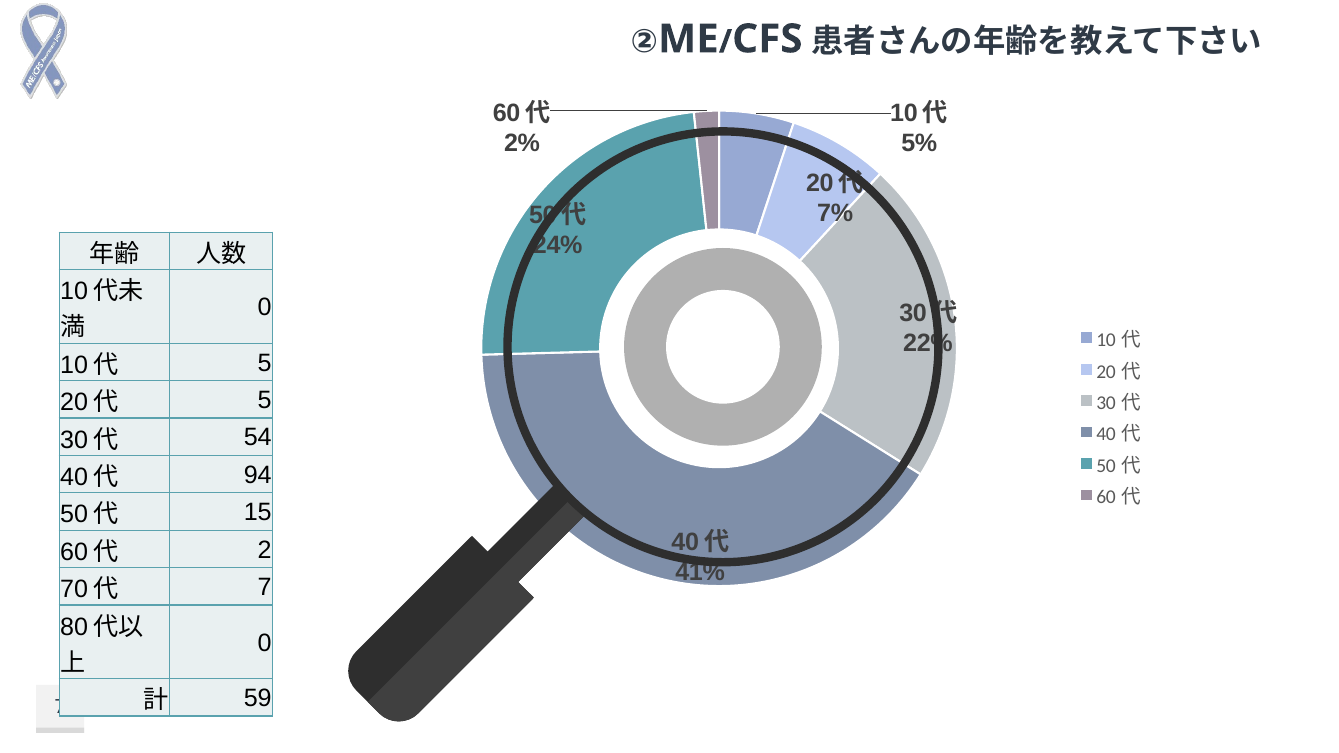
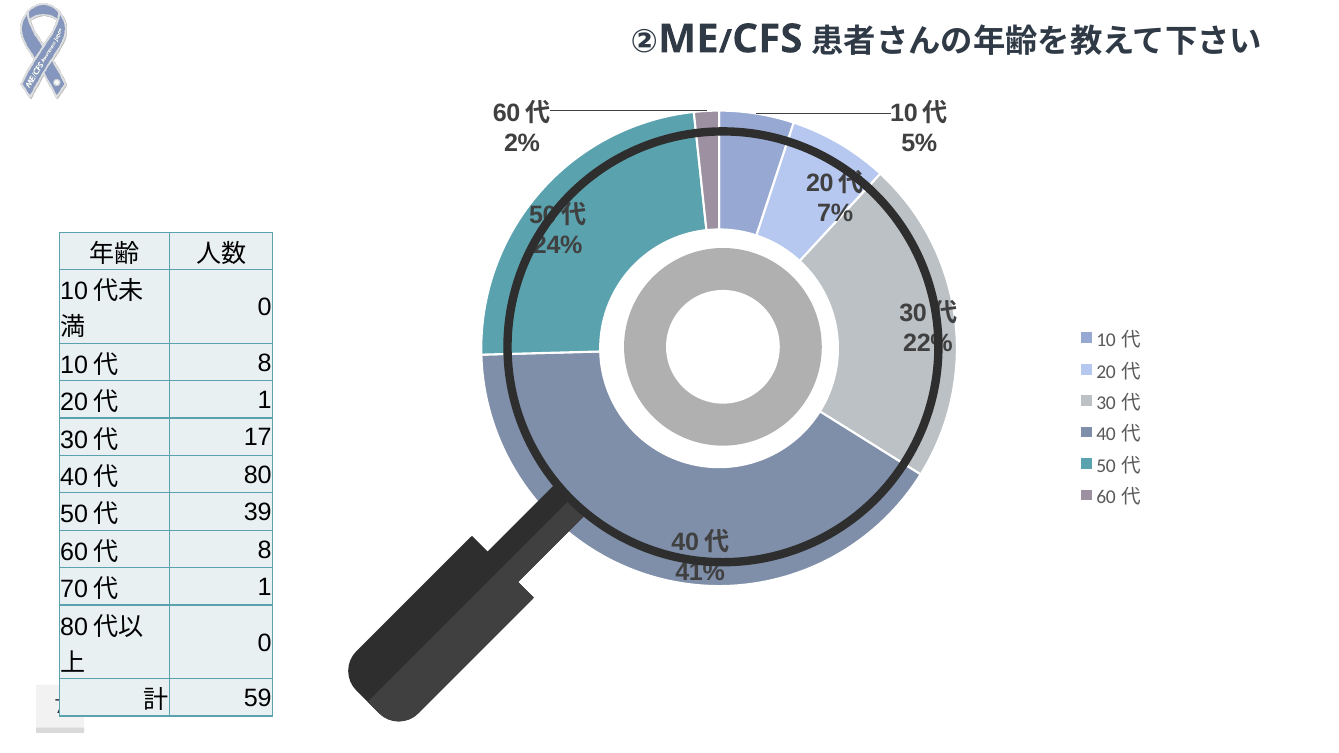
5 at (265, 363): 5 -> 8
5 at (265, 400): 5 -> 1
54: 54 -> 17
94: 94 -> 80
15: 15 -> 39
2 at (265, 550): 2 -> 8
7 at (265, 587): 7 -> 1
